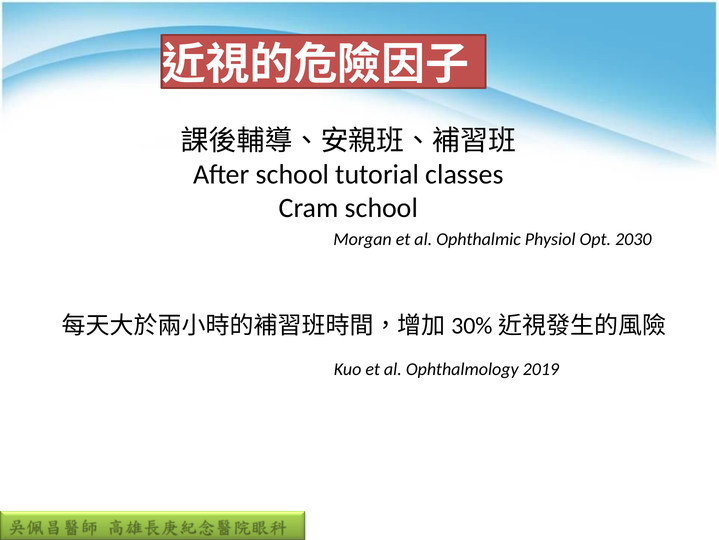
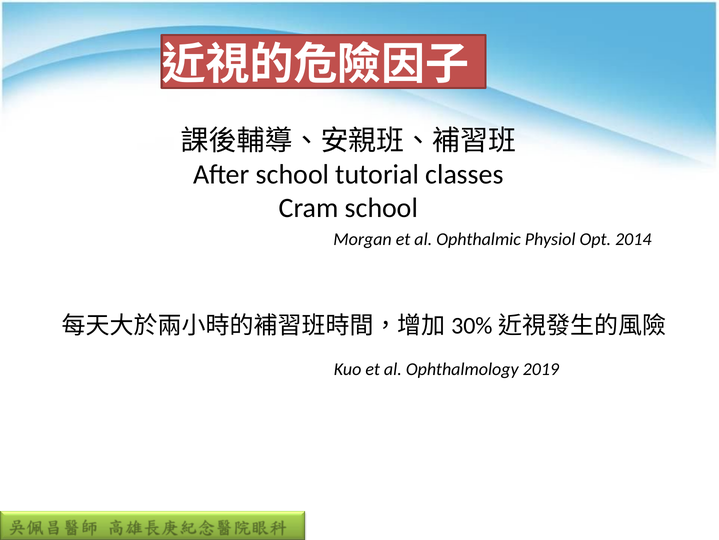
2030: 2030 -> 2014
